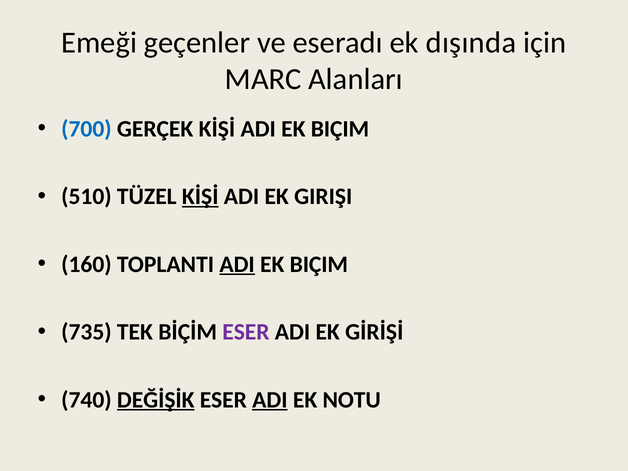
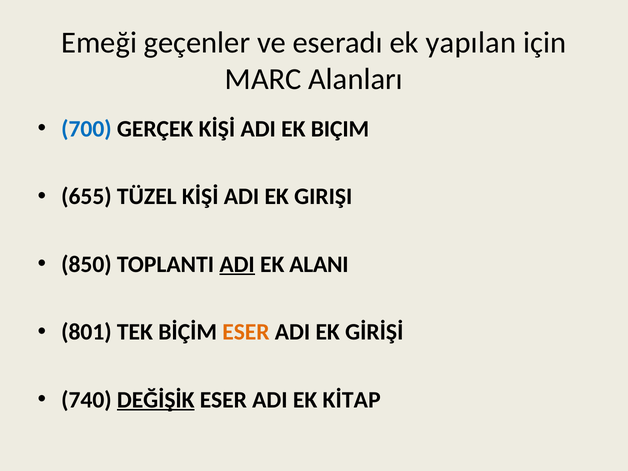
dışında: dışında -> yapılan
510: 510 -> 655
KİŞİ at (200, 197) underline: present -> none
160: 160 -> 850
BIÇIM at (319, 264): BIÇIM -> ALANI
735: 735 -> 801
ESER at (246, 332) colour: purple -> orange
ADI at (270, 400) underline: present -> none
NOTU: NOTU -> KİTAP
